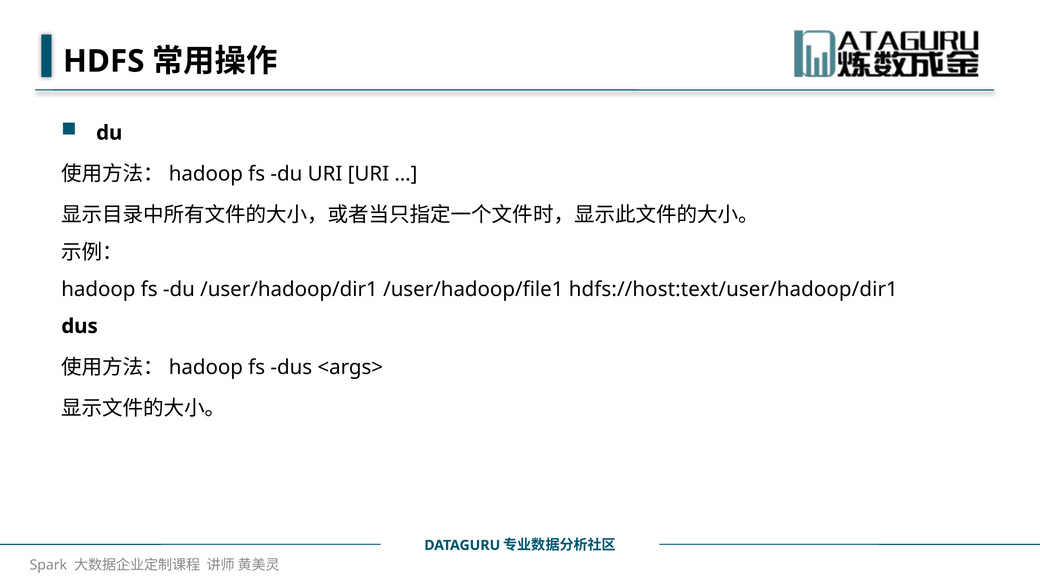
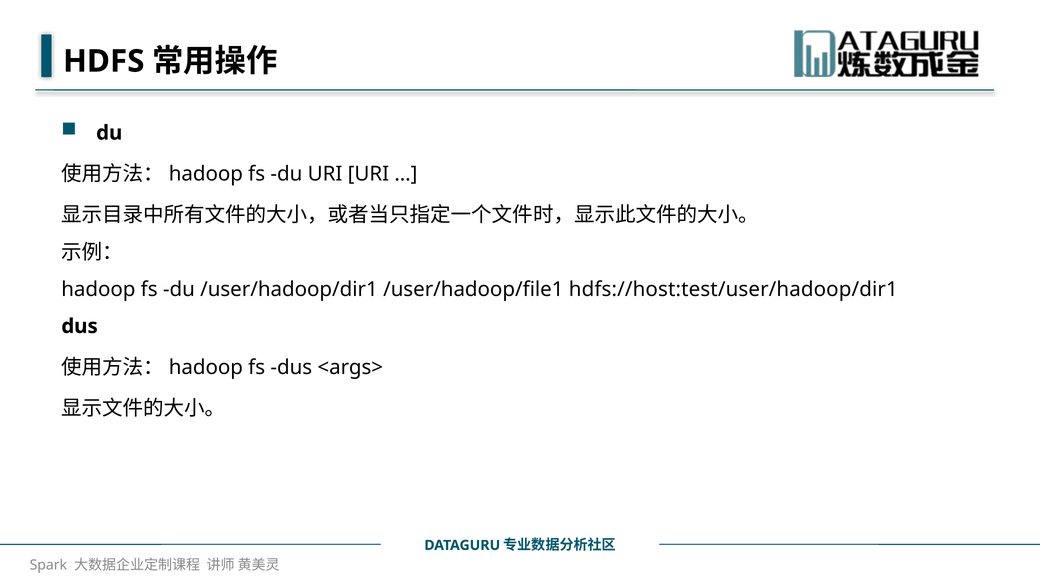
hdfs://host:text/user/hadoop/dir1: hdfs://host:text/user/hadoop/dir1 -> hdfs://host:test/user/hadoop/dir1
